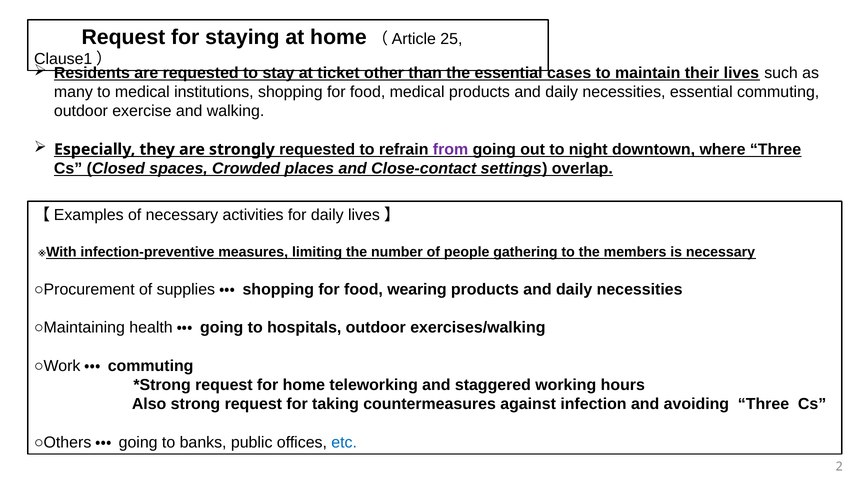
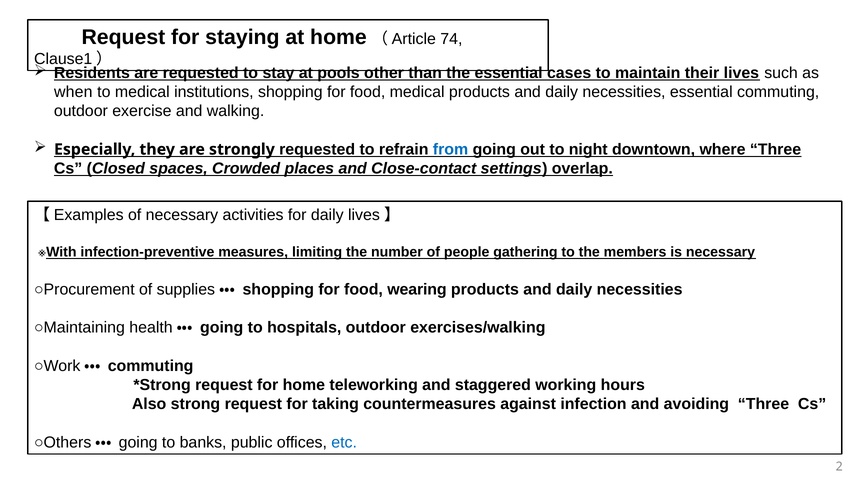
25: 25 -> 74
ticket: ticket -> pools
many: many -> when
from colour: purple -> blue
